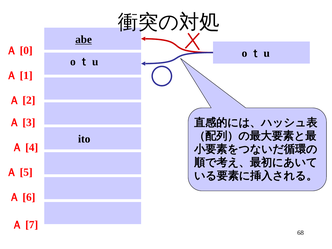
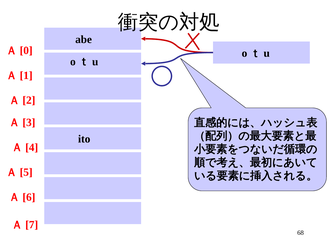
abe underline: present -> none
